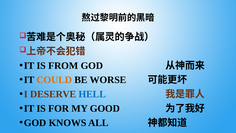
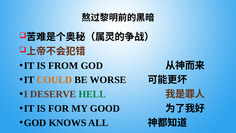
HELL colour: blue -> green
